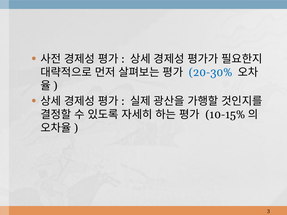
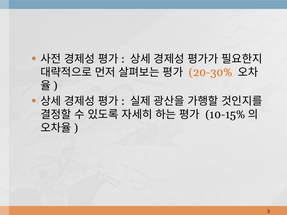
20-30% colour: blue -> orange
